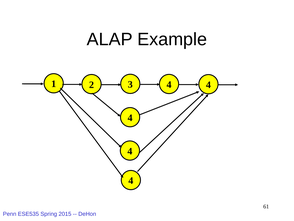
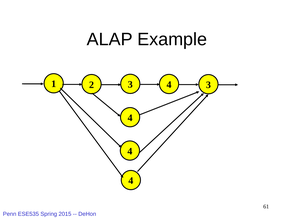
1 4: 4 -> 3
